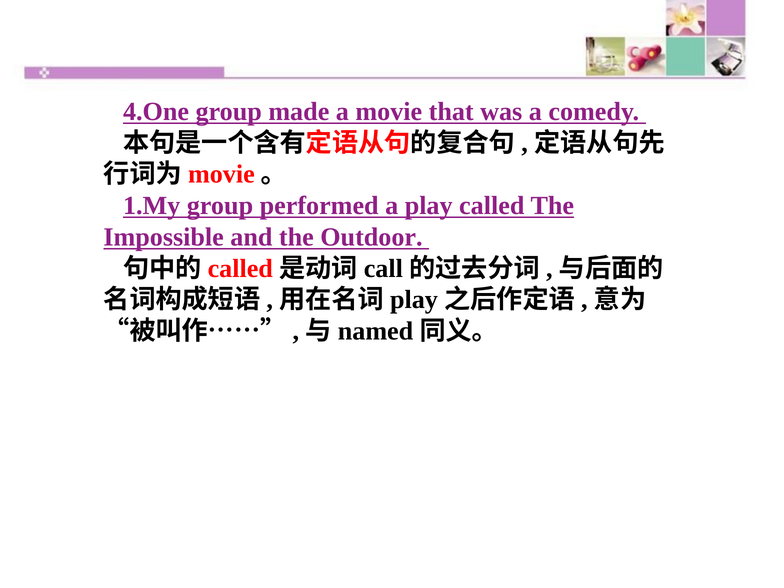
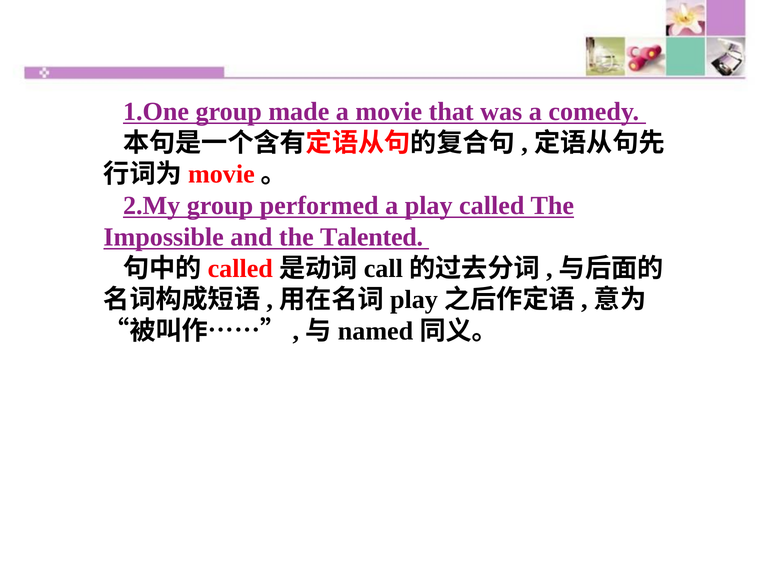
4.One: 4.One -> 1.One
1.My: 1.My -> 2.My
Outdoor: Outdoor -> Talented
